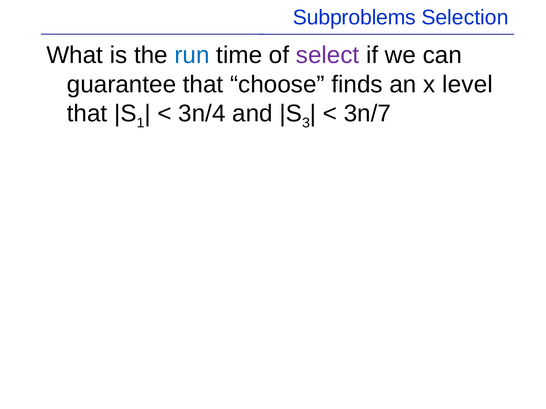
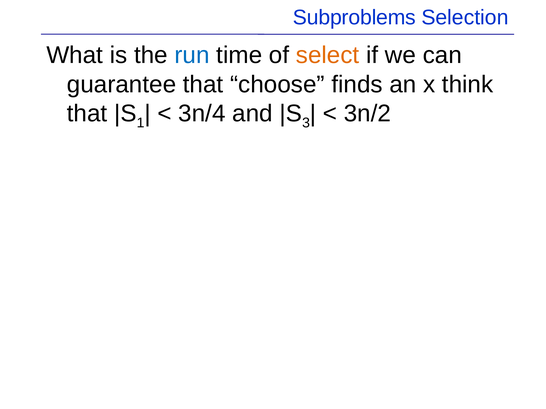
select colour: purple -> orange
level: level -> think
3n/7: 3n/7 -> 3n/2
